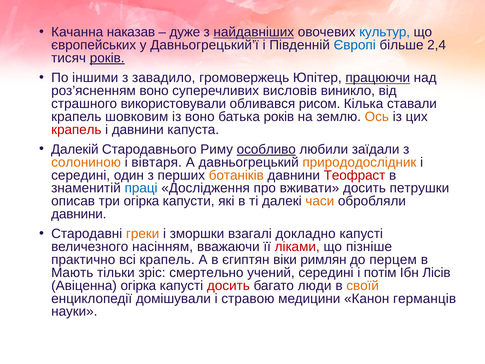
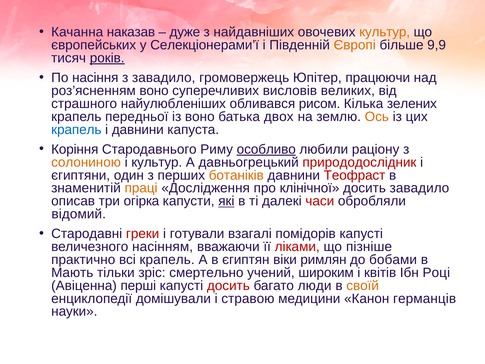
найдавніших underline: present -> none
культур at (385, 32) colour: blue -> orange
Давньогрецький’ї: Давньогрецький’ї -> Селекціонерами’ї
Європі colour: blue -> orange
2,4: 2,4 -> 9,9
іншими: іншими -> насіння
працюючи underline: present -> none
виникло: виникло -> великих
використовували: використовували -> найулюбленіших
ставали: ставали -> зелених
шовковим: шовковим -> передньої
батька років: років -> двох
крапель at (76, 130) colour: red -> blue
Далекій: Далекій -> Коріння
заїдали: заїдали -> раціону
і вівтаря: вівтаря -> культур
природодослідник colour: orange -> red
середині at (81, 175): середині -> єгиптяни
праці colour: blue -> orange
вживати: вживати -> клінічної
досить петрушки: петрушки -> завадило
які underline: none -> present
часи colour: orange -> red
давнини at (79, 214): давнини -> відомий
греки colour: orange -> red
зморшки: зморшки -> готували
докладно: докладно -> помідорів
перцем: перцем -> бобами
учений середині: середині -> широким
потім: потім -> квітів
Лісів: Лісів -> Році
Авіценна огірка: огірка -> перші
